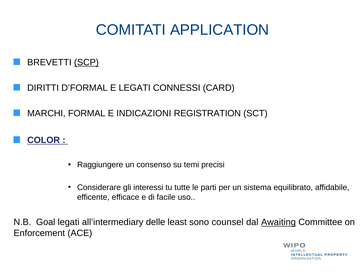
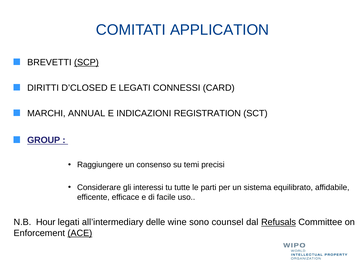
D’FORMAL: D’FORMAL -> D’CLOSED
FORMAL: FORMAL -> ANNUAL
COLOR: COLOR -> GROUP
Goal: Goal -> Hour
least: least -> wine
Awaiting: Awaiting -> Refusals
ACE underline: none -> present
